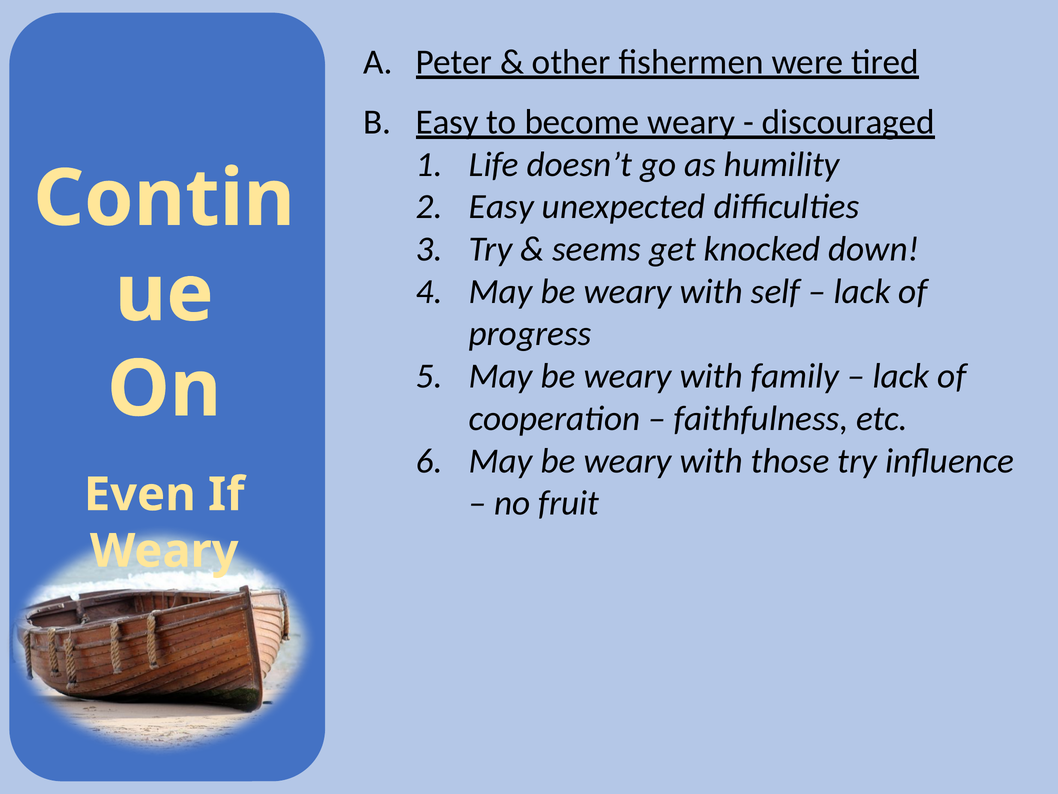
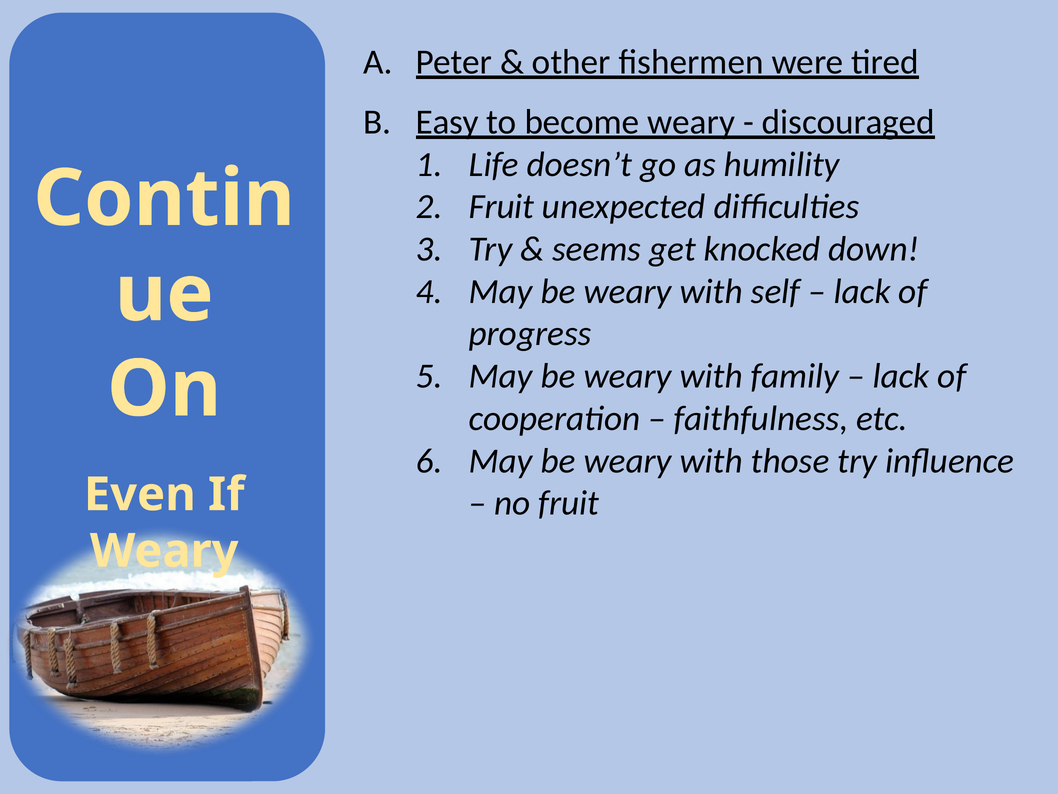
Easy at (501, 207): Easy -> Fruit
